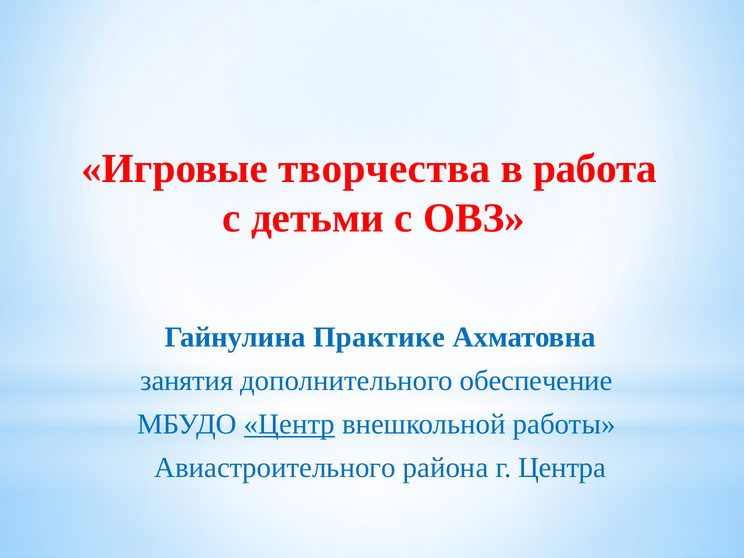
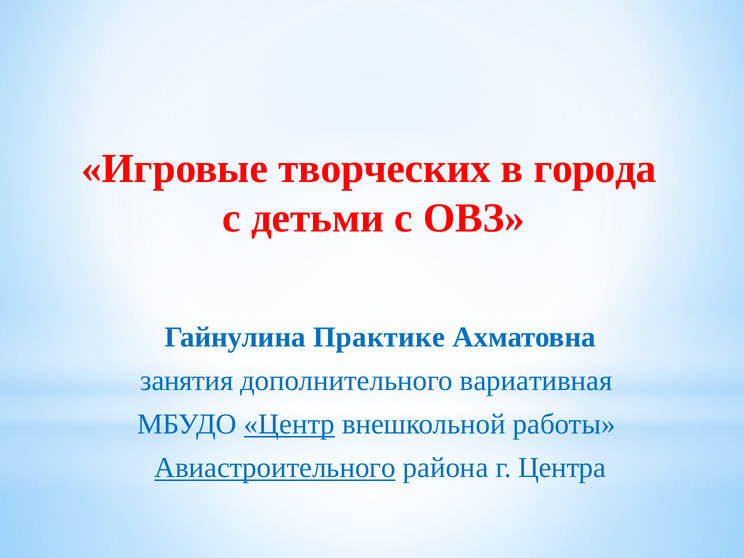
творчества: творчества -> творческих
работа: работа -> города
обеспечение: обеспечение -> вариативная
Авиастроительного underline: none -> present
